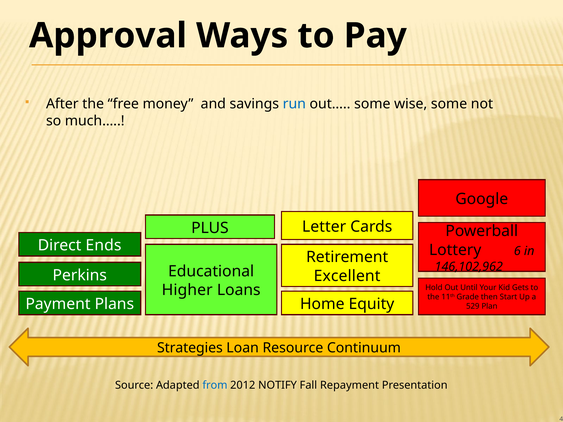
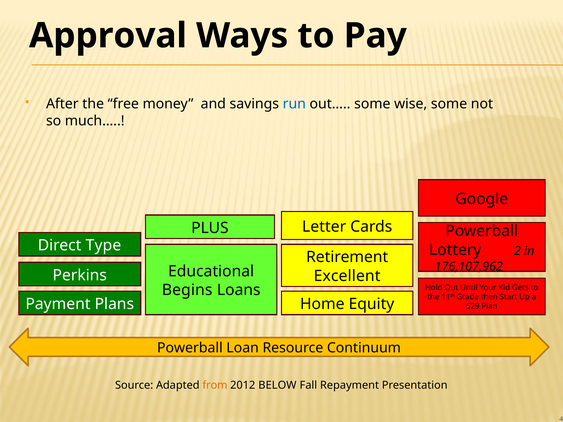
Ends: Ends -> Type
6: 6 -> 2
146,102,962: 146,102,962 -> 176,107,962
Higher: Higher -> Begins
Strategies at (190, 348): Strategies -> Powerball
from colour: blue -> orange
NOTIFY: NOTIFY -> BELOW
